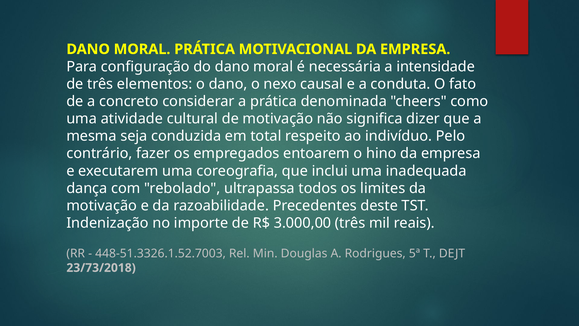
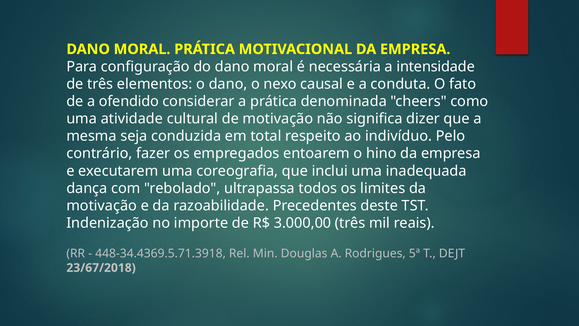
concreto: concreto -> ofendido
448-51.3326.1.52.7003: 448-51.3326.1.52.7003 -> 448-34.4369.5.71.3918
23/73/2018: 23/73/2018 -> 23/67/2018
